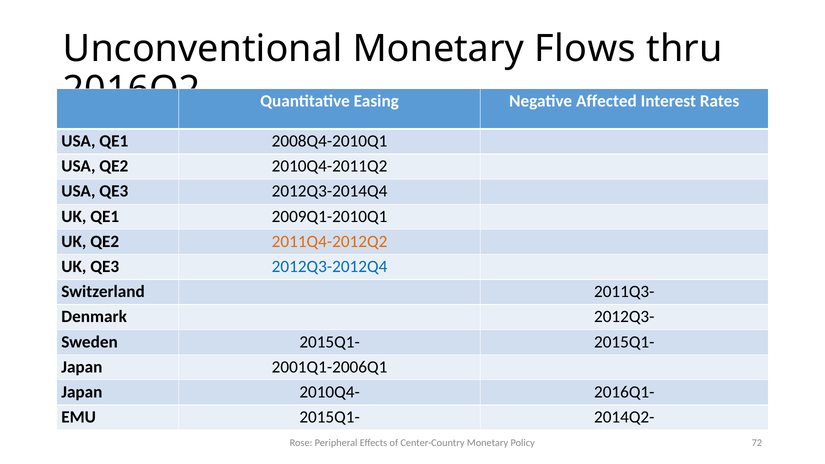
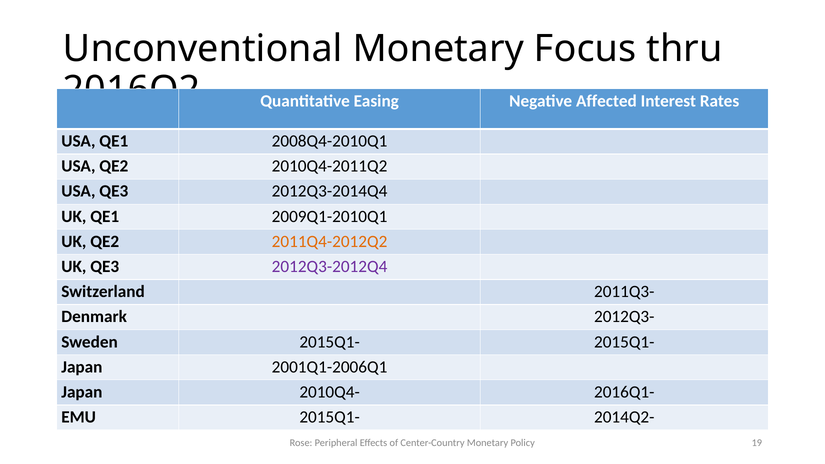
Flows: Flows -> Focus
2012Q3-2012Q4 colour: blue -> purple
72: 72 -> 19
